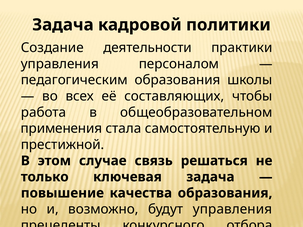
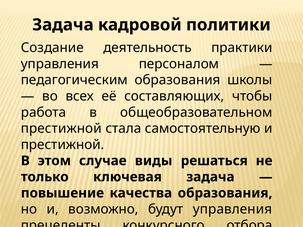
деятельности: деятельности -> деятельность
применения at (61, 129): применения -> престижной
связь: связь -> виды
